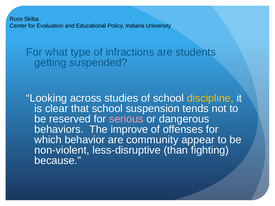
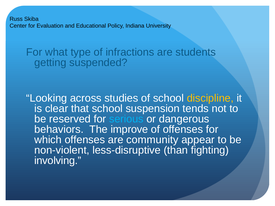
serious colour: pink -> light blue
which behavior: behavior -> offenses
because: because -> involving
